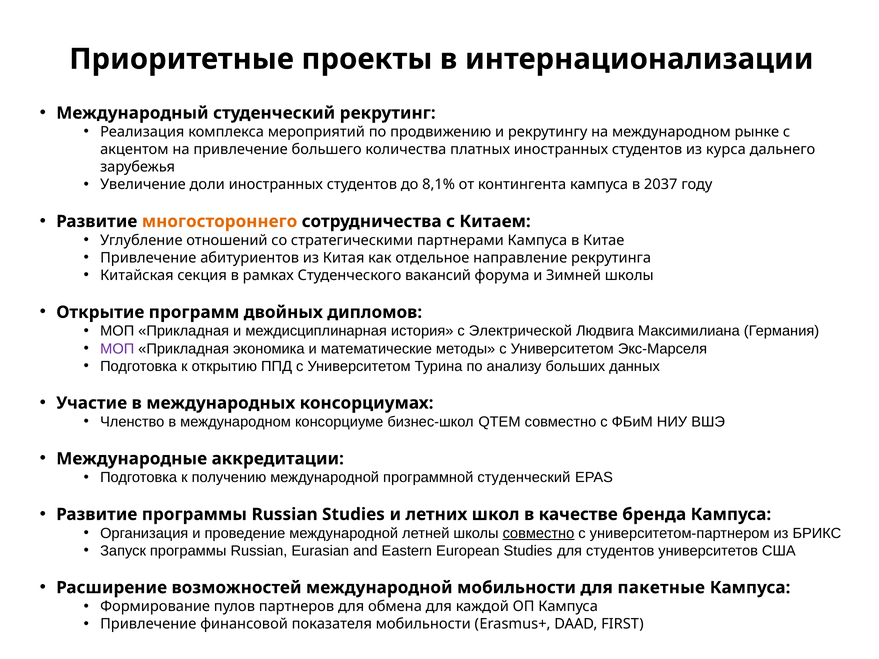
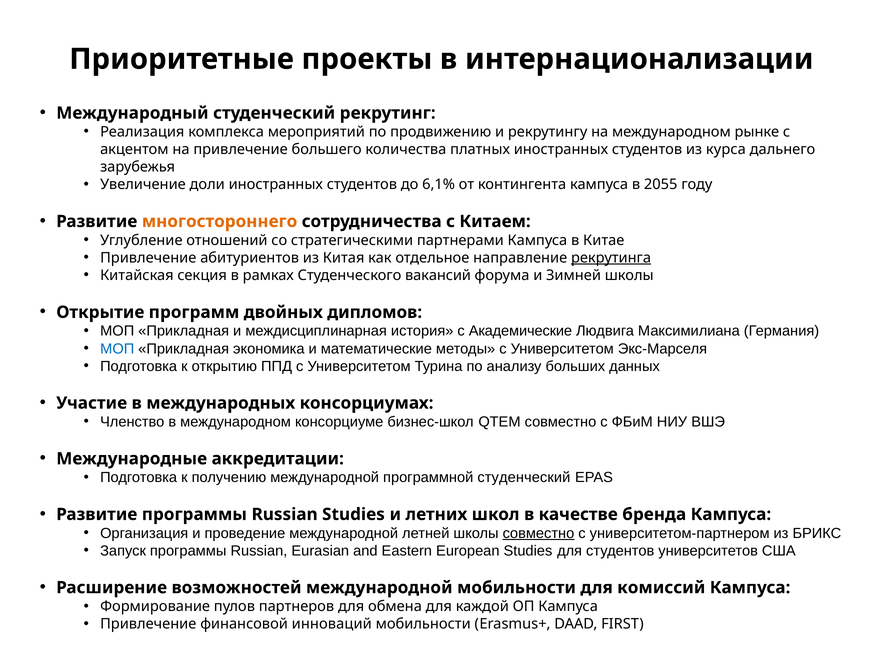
8,1%: 8,1% -> 6,1%
2037: 2037 -> 2055
рекрутинга underline: none -> present
Электрической: Электрической -> Академические
МОП at (117, 349) colour: purple -> blue
пакетные: пакетные -> комиссий
показателя: показателя -> инноваций
